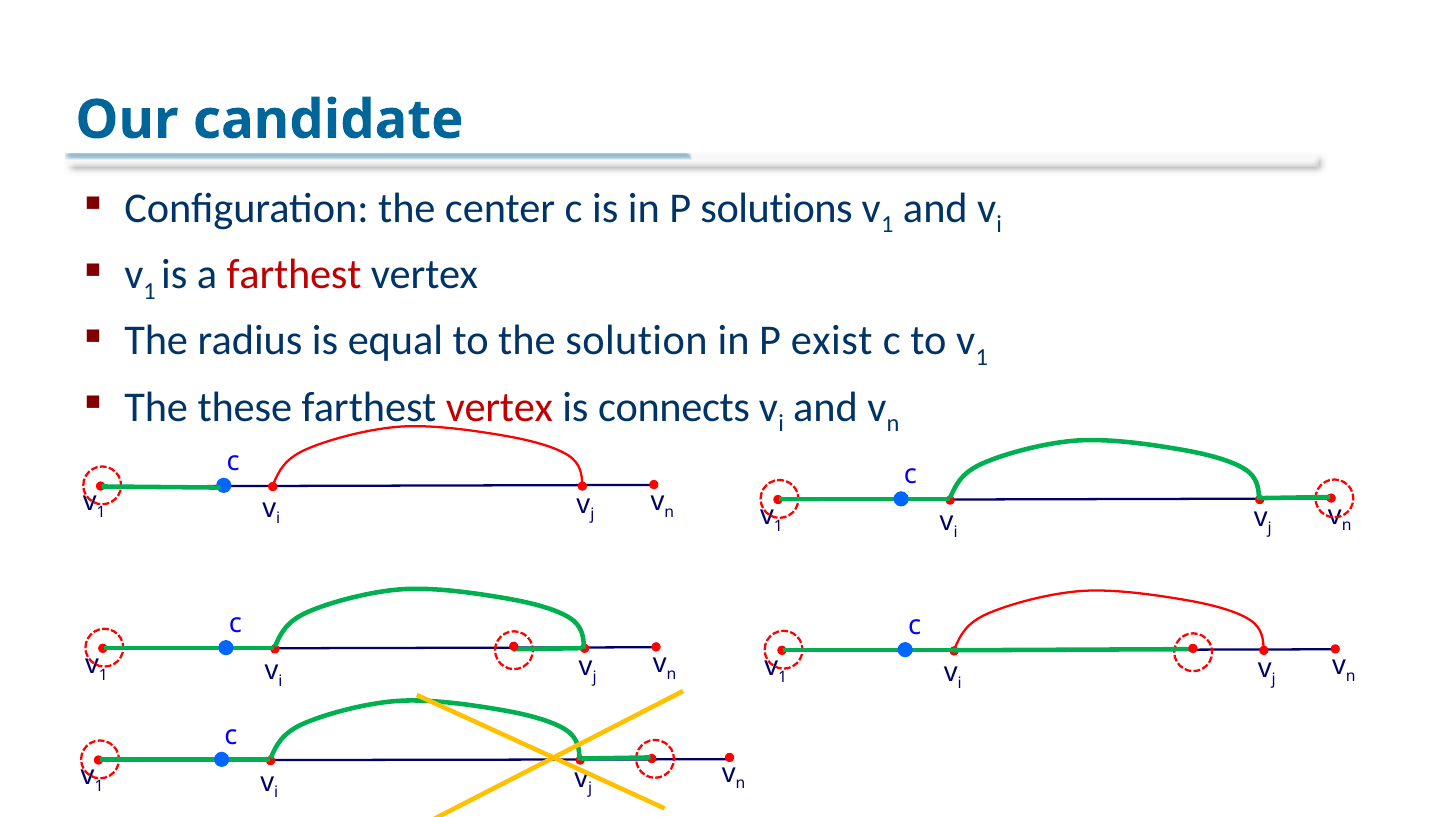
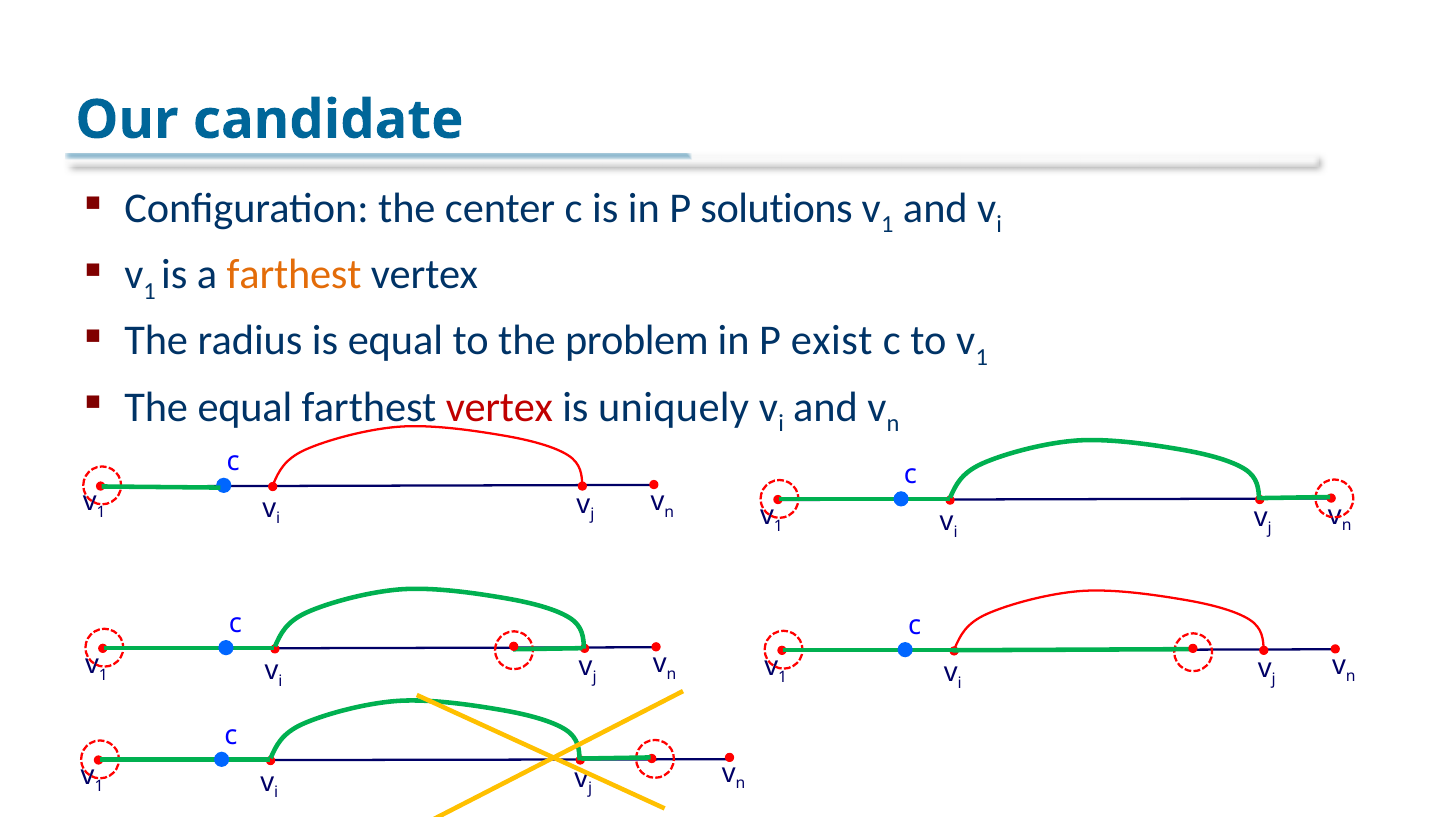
farthest at (294, 274) colour: red -> orange
solution: solution -> problem
The these: these -> equal
connects: connects -> uniquely
